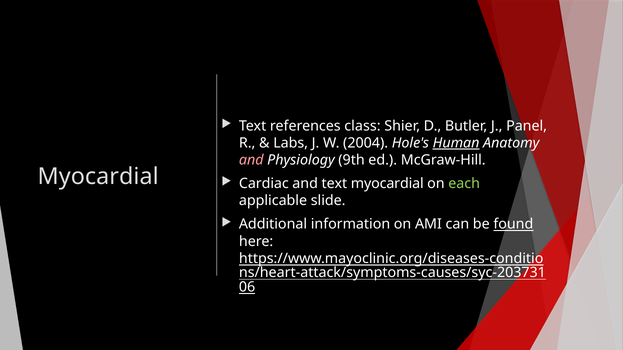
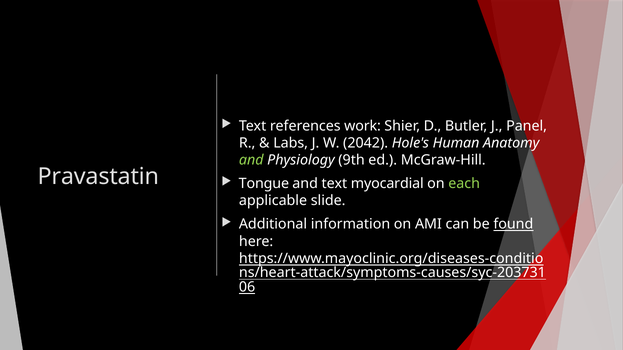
class: class -> work
2004: 2004 -> 2042
Human underline: present -> none
and at (251, 160) colour: pink -> light green
Myocardial at (98, 177): Myocardial -> Pravastatin
Cardiac: Cardiac -> Tongue
